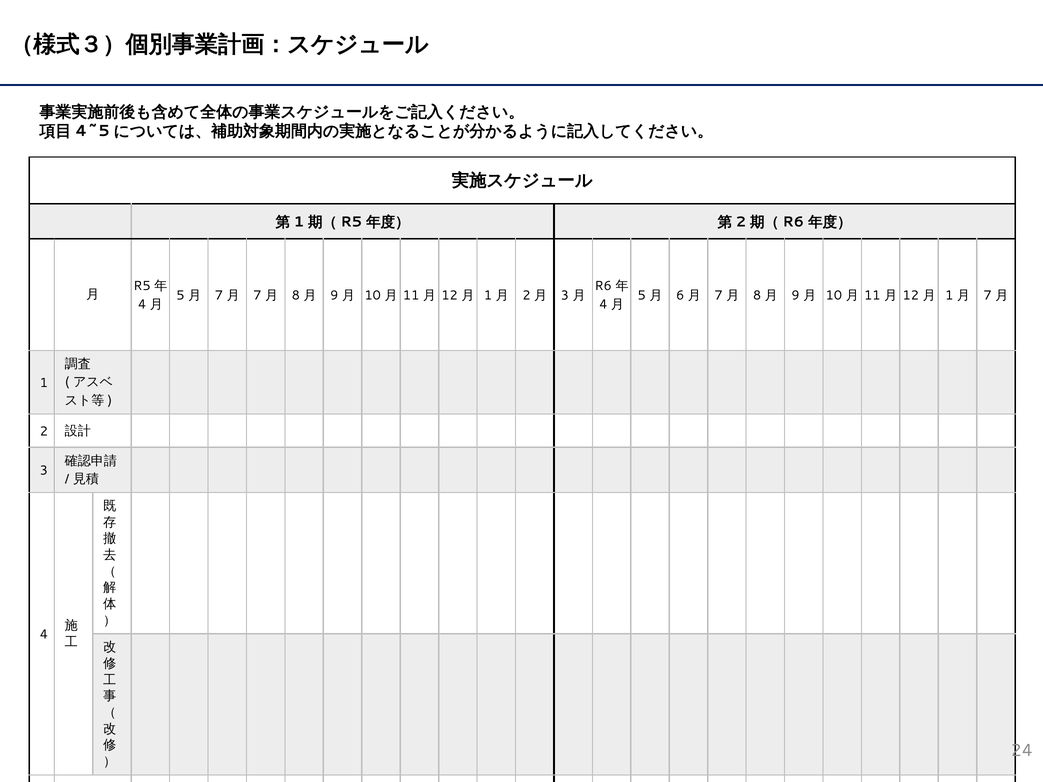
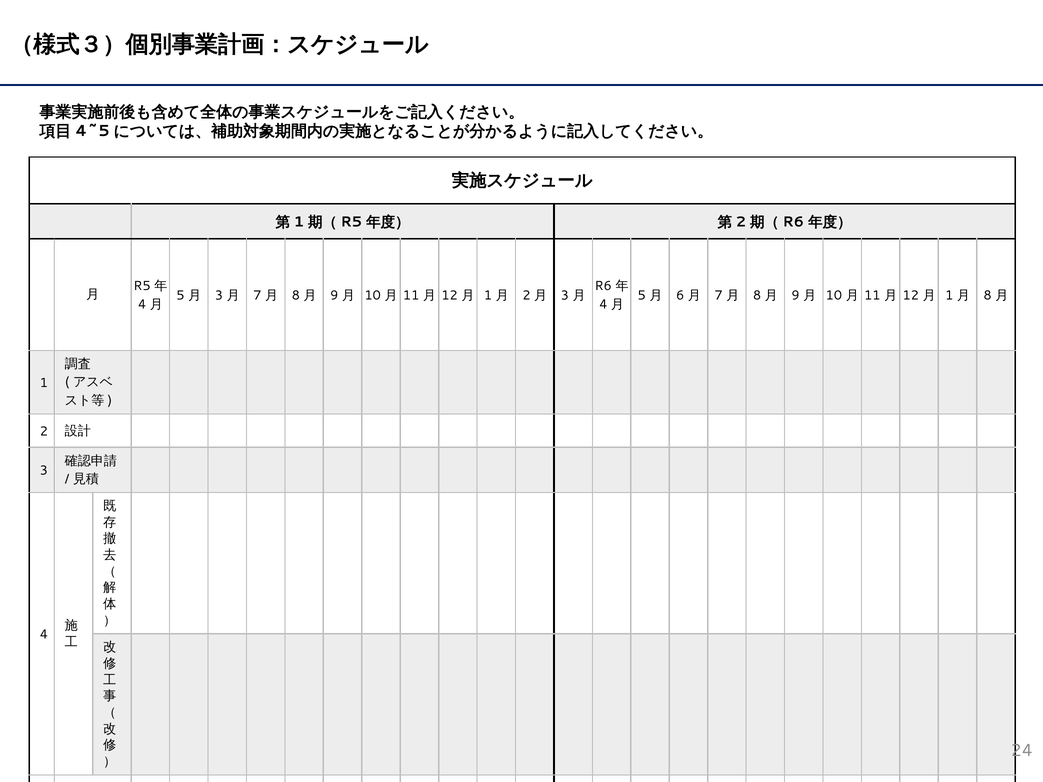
7 at (219, 295): 7 -> 3
7 at (988, 295): 7 -> 8
